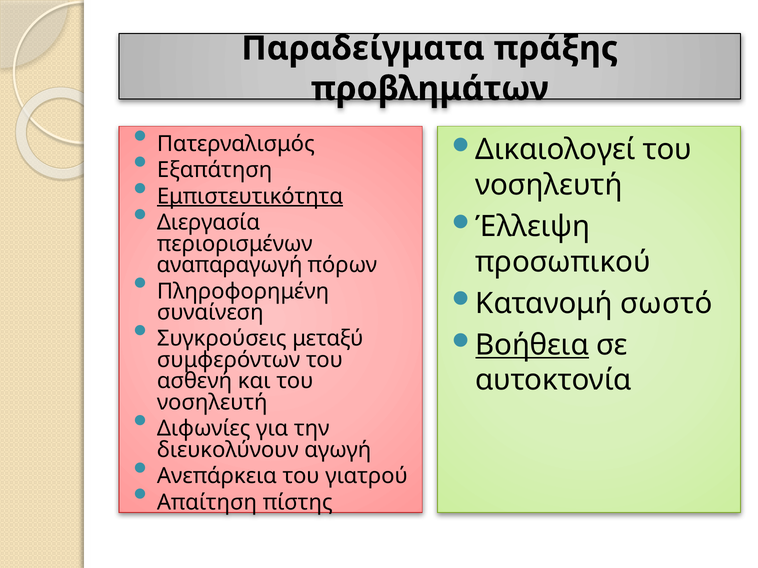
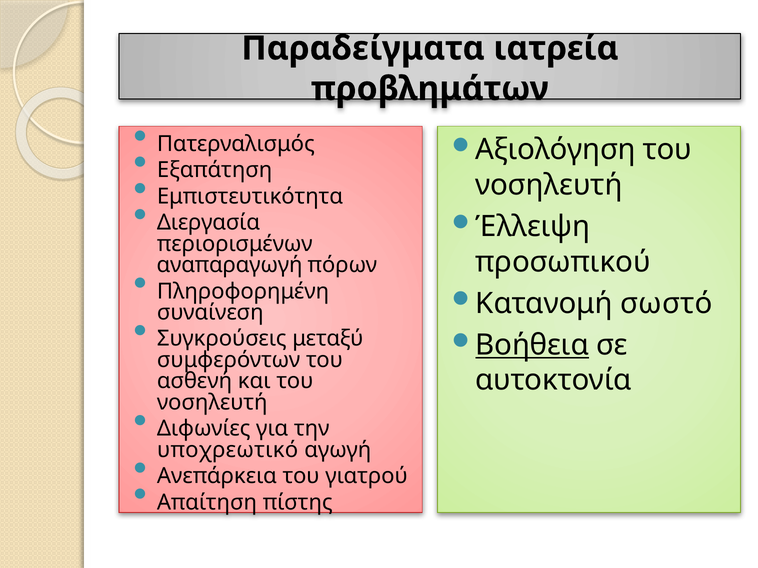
πράξης: πράξης -> ιατρεία
Δικαιολογεί: Δικαιολογεί -> Αξιολόγηση
Εμπιστευτικότητα underline: present -> none
διευκολύνουν: διευκολύνουν -> υποχρεωτικό
